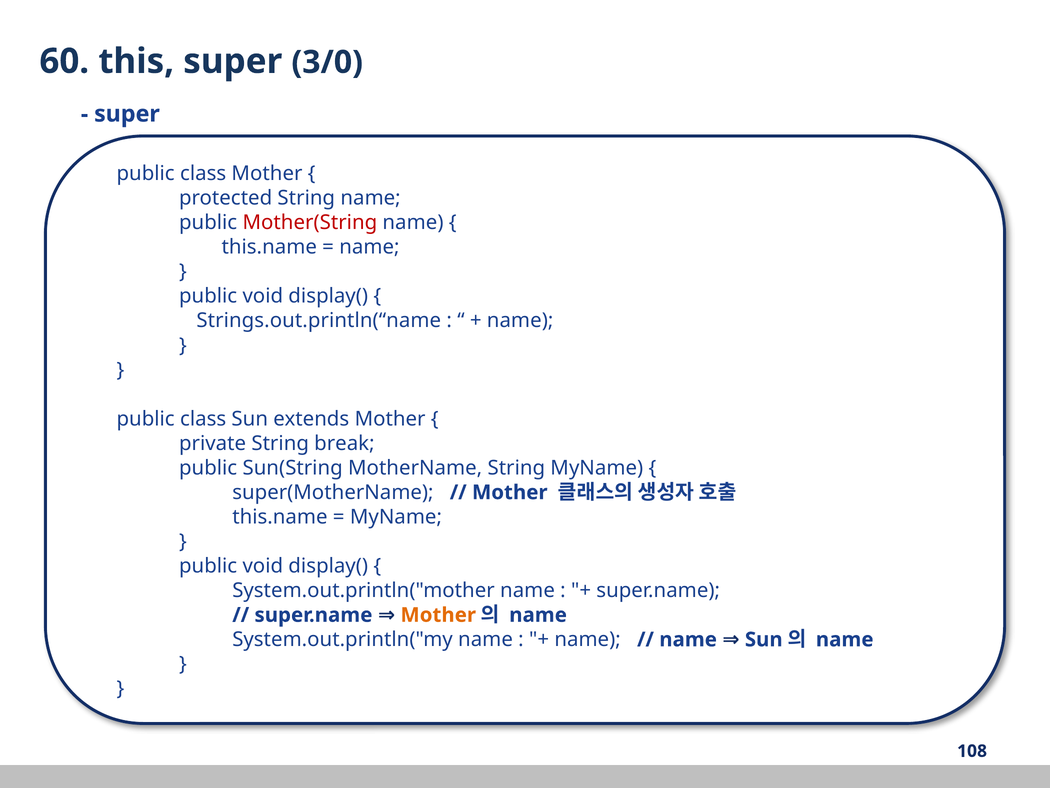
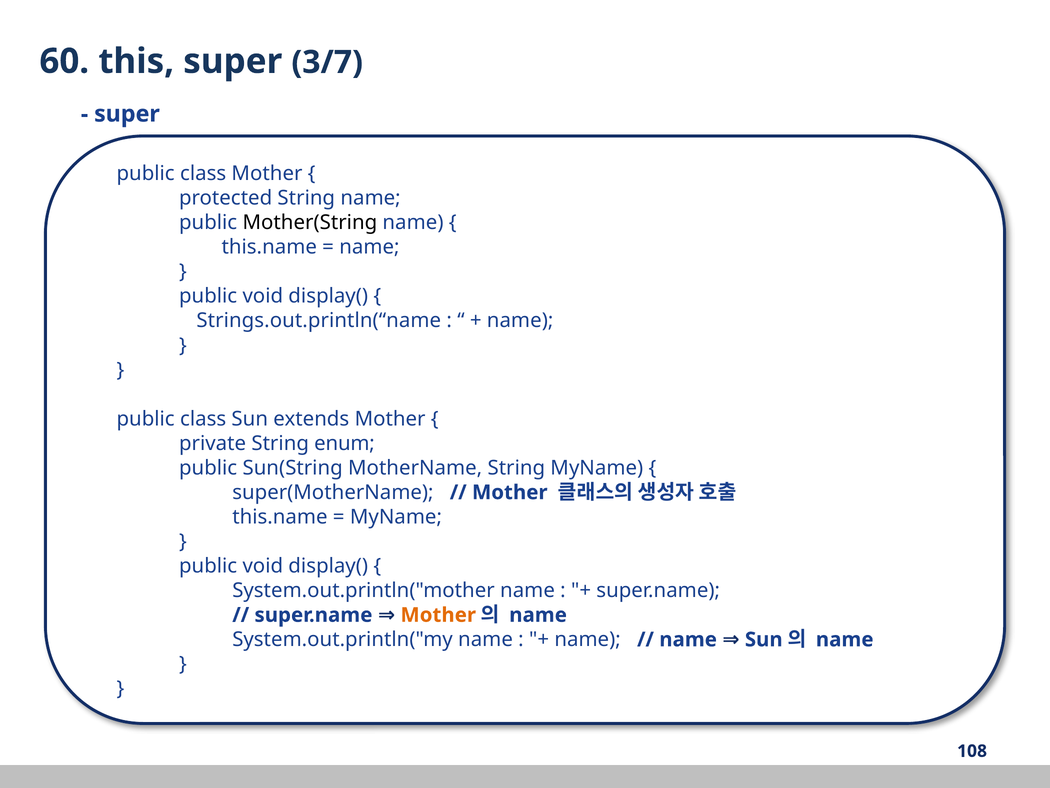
3/0: 3/0 -> 3/7
Mother(String colour: red -> black
break: break -> enum
